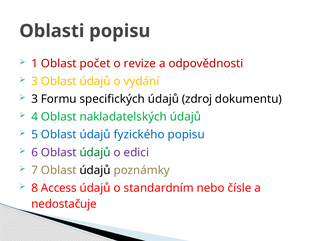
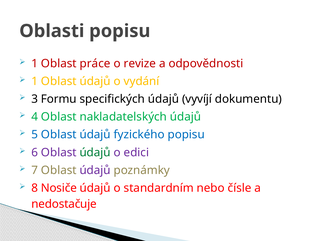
počet: počet -> práce
3 at (35, 81): 3 -> 1
zdroj: zdroj -> vyvíjí
údajů at (95, 171) colour: black -> purple
Access: Access -> Nosiče
